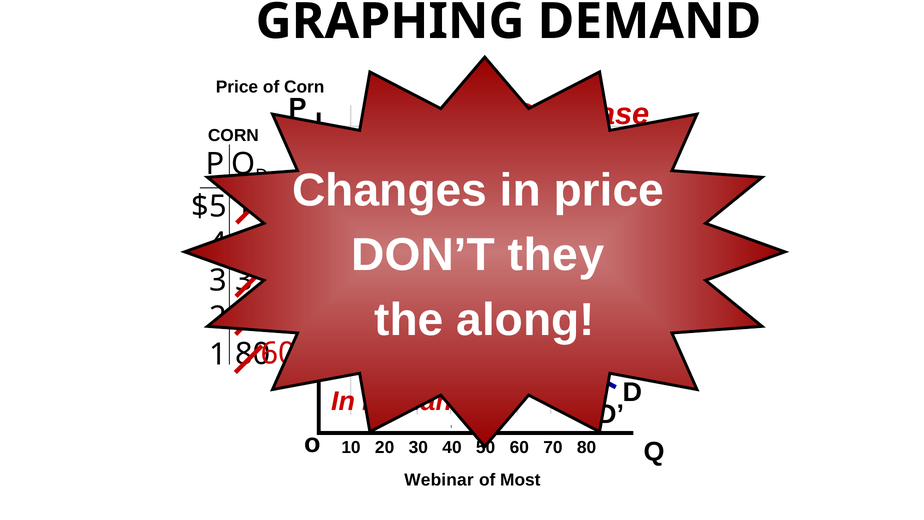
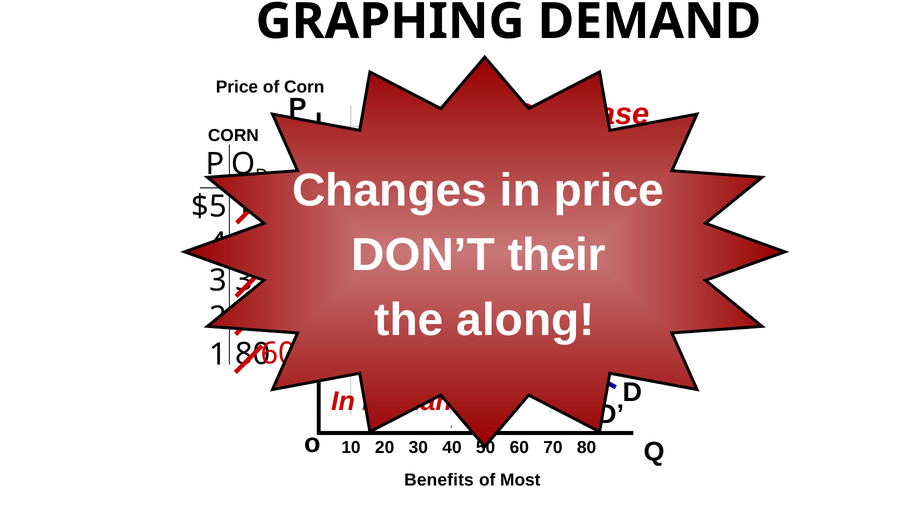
they: they -> their
Webinar: Webinar -> Benefits
